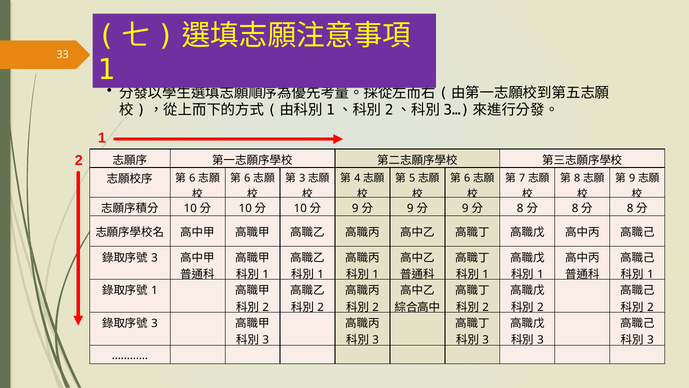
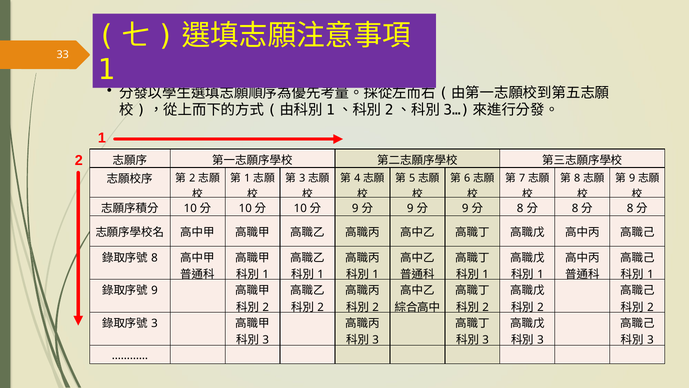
6 at (247, 178): 6 -> 1
6 at (192, 178): 6 -> 2
3 at (154, 257): 3 -> 8
1 at (154, 290): 1 -> 9
